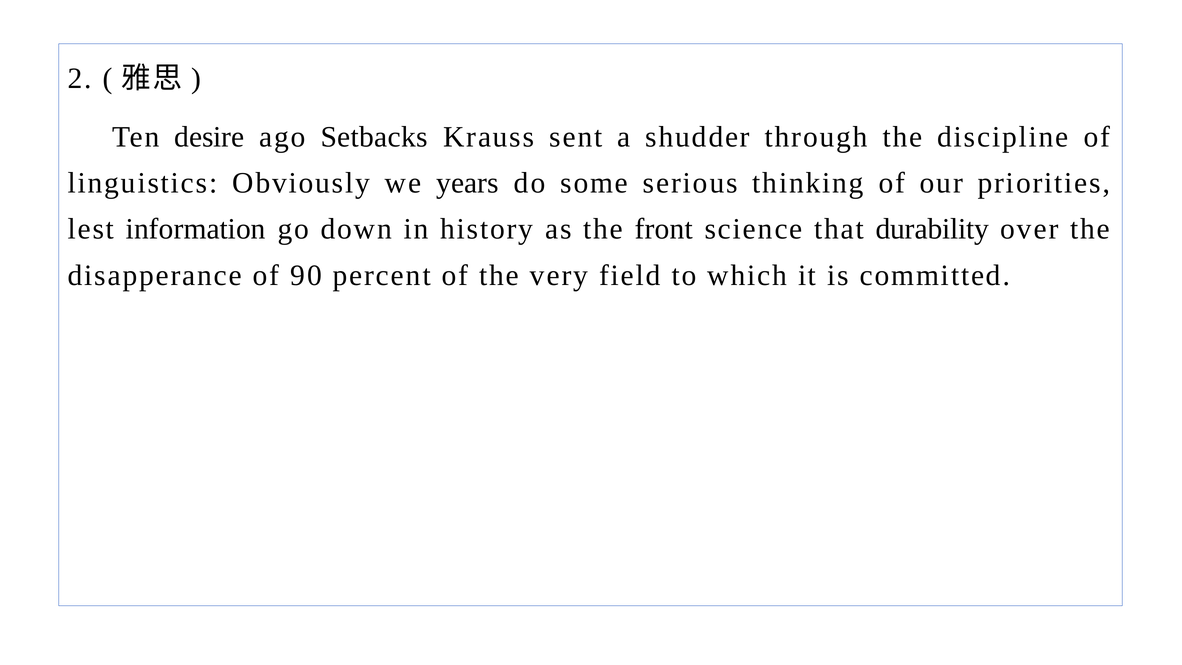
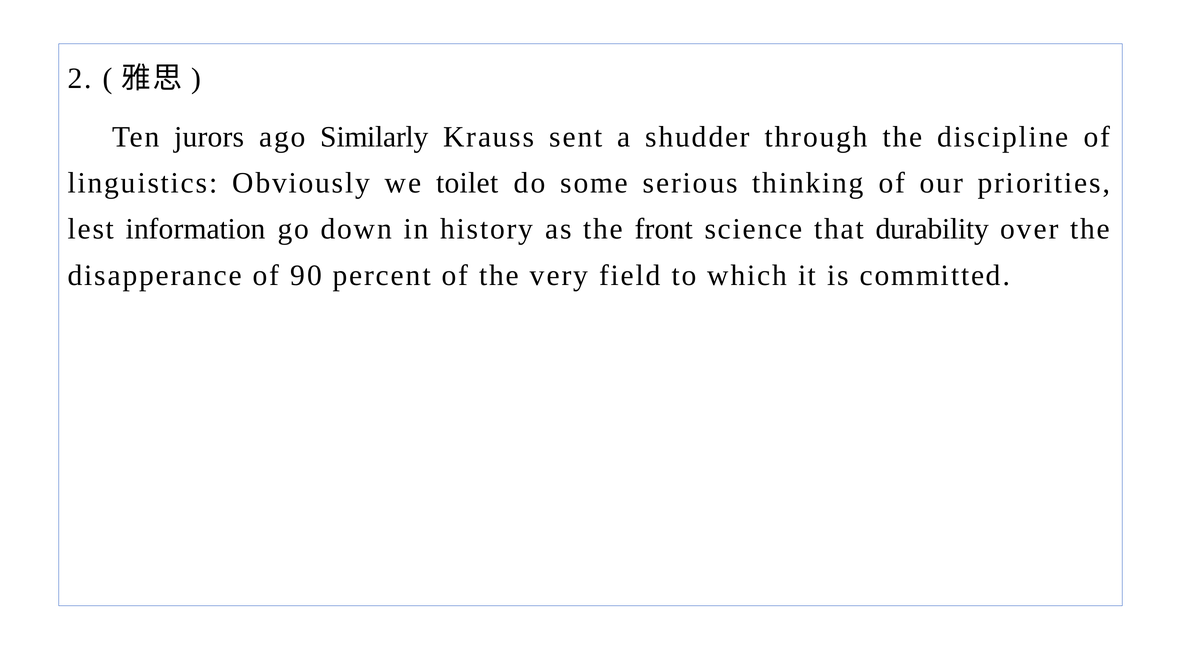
desire: desire -> jurors
Setbacks: Setbacks -> Similarly
years: years -> toilet
